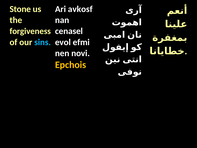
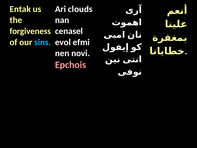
Stone: Stone -> Entak
avkosf: avkosf -> clouds
Epchois colour: yellow -> pink
